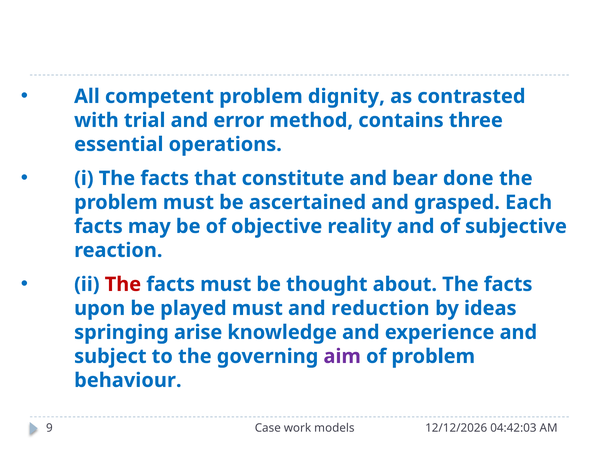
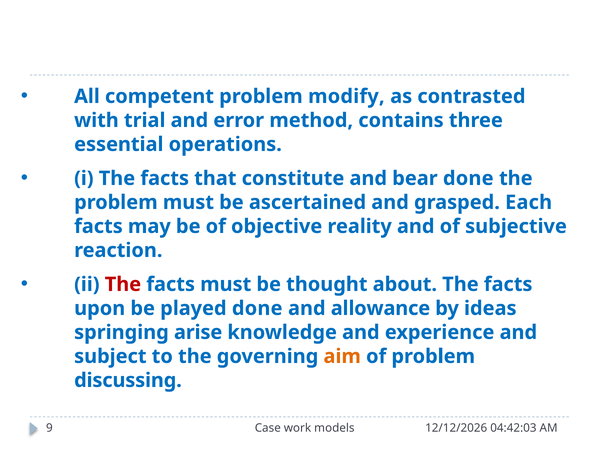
dignity: dignity -> modify
played must: must -> done
reduction: reduction -> allowance
aim colour: purple -> orange
behaviour: behaviour -> discussing
